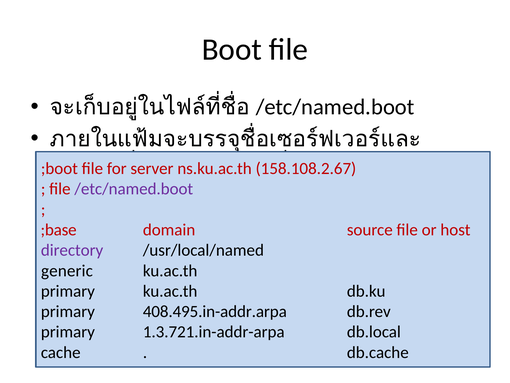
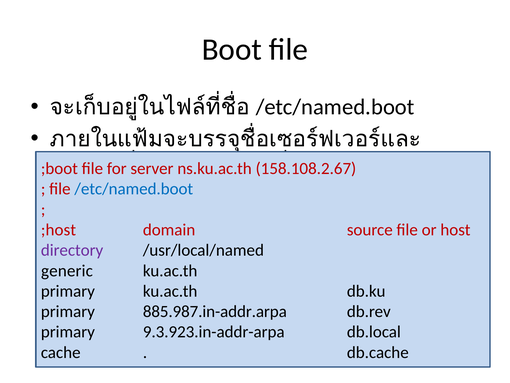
/etc/named.boot at (134, 189) colour: purple -> blue
;base: ;base -> ;host
408.495.in-addr.arpa: 408.495.in-addr.arpa -> 885.987.in-addr.arpa
1.3.721.in-addr-arpa: 1.3.721.in-addr-arpa -> 9.3.923.in-addr-arpa
